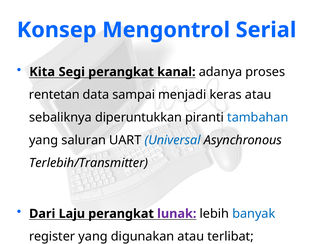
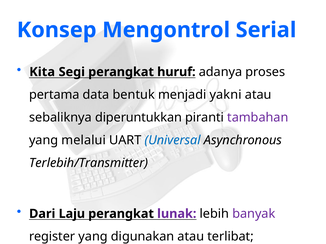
kanal: kanal -> huruf
rentetan: rentetan -> pertama
sampai: sampai -> bentuk
keras: keras -> yakni
tambahan colour: blue -> purple
saluran: saluran -> melalui
banyak colour: blue -> purple
